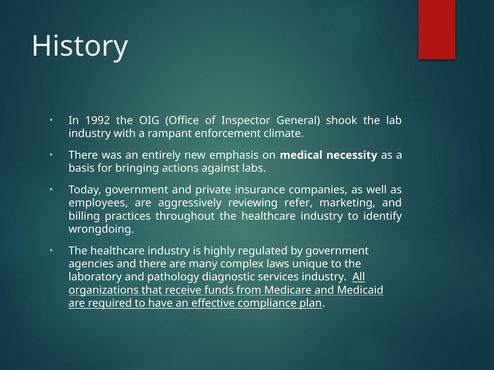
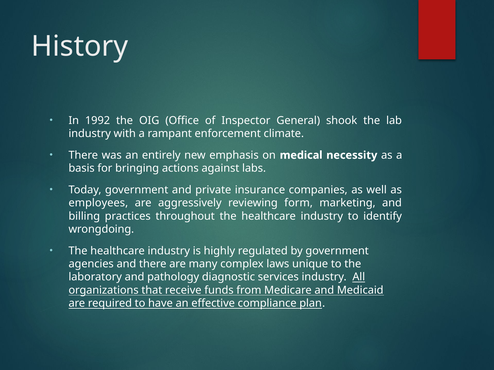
refer: refer -> form
